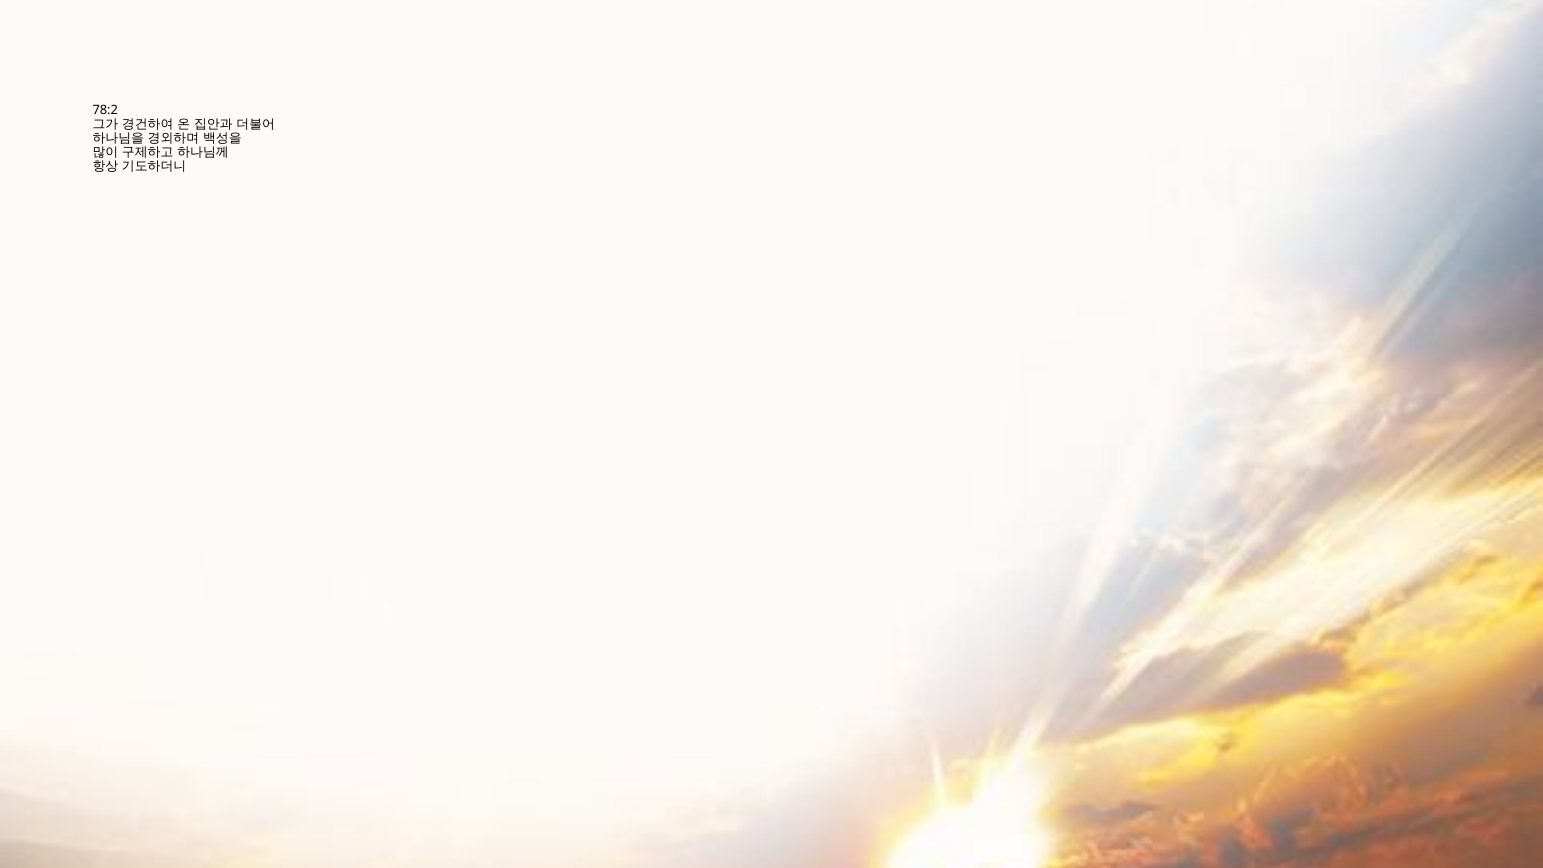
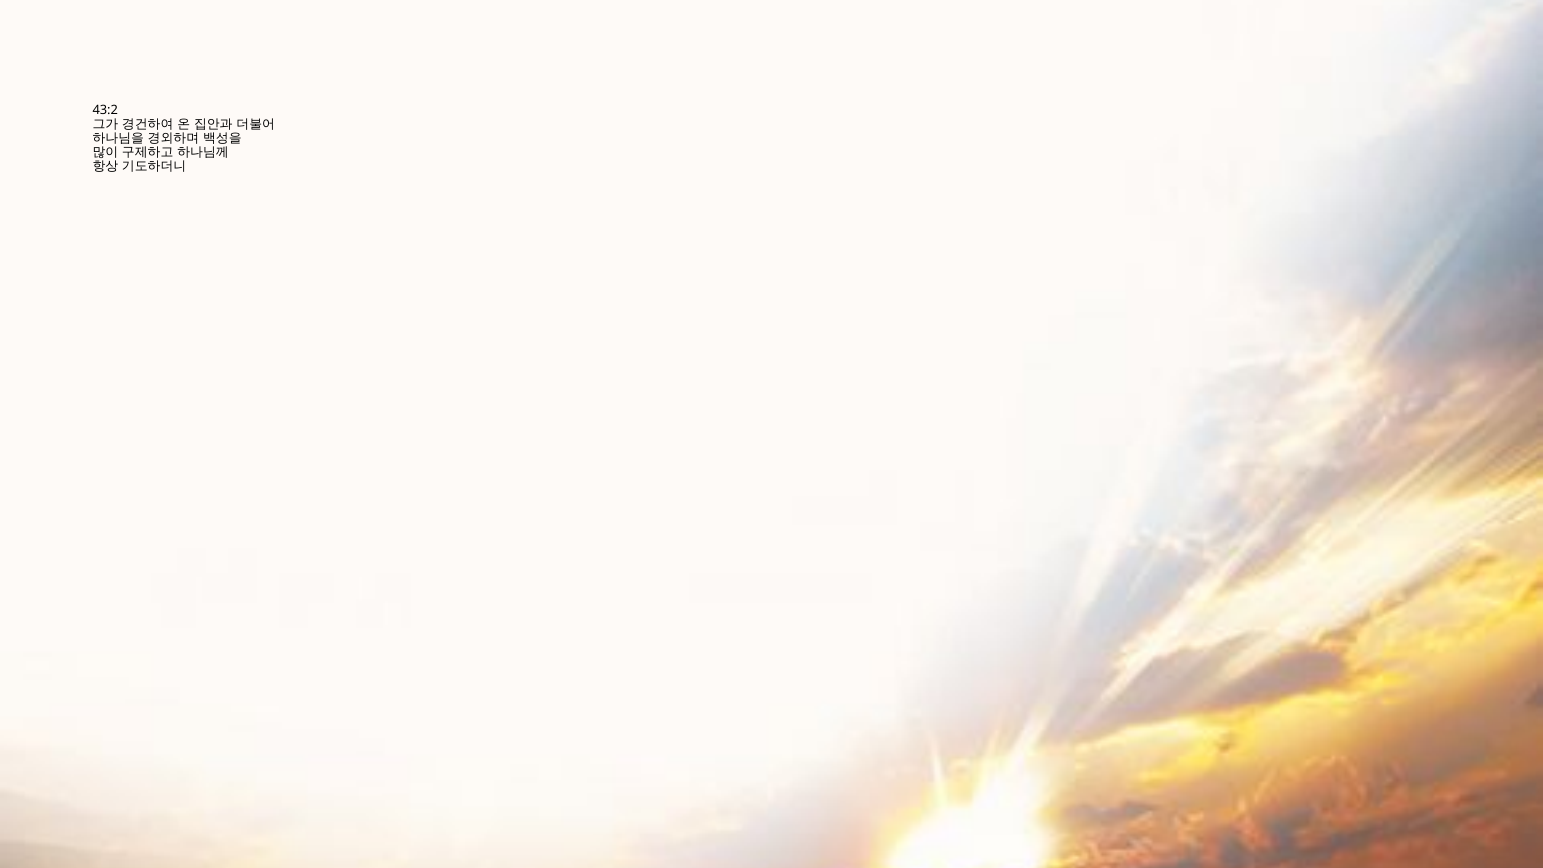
78:2: 78:2 -> 43:2
